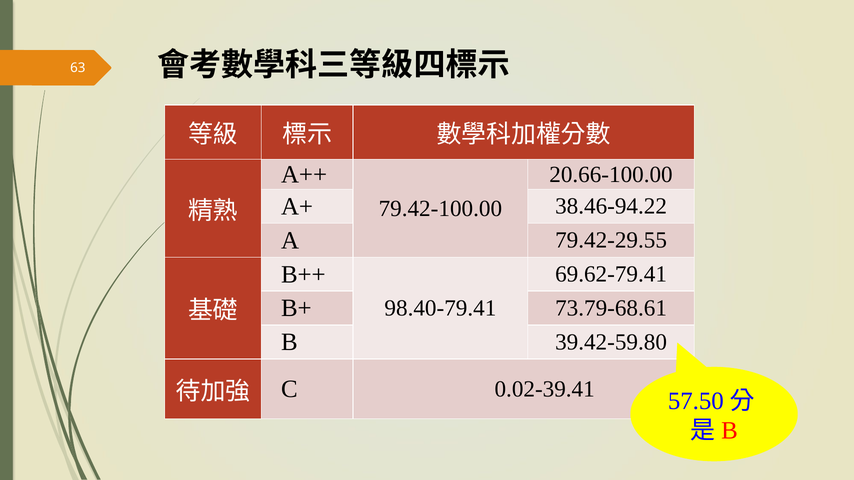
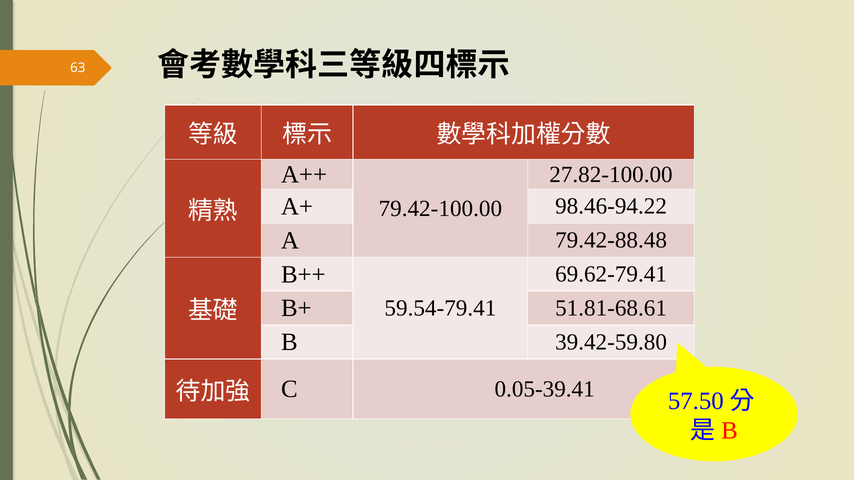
20.66-100.00: 20.66-100.00 -> 27.82-100.00
38.46-94.22: 38.46-94.22 -> 98.46-94.22
79.42-29.55: 79.42-29.55 -> 79.42-88.48
73.79-68.61: 73.79-68.61 -> 51.81-68.61
98.40-79.41: 98.40-79.41 -> 59.54-79.41
0.02-39.41: 0.02-39.41 -> 0.05-39.41
